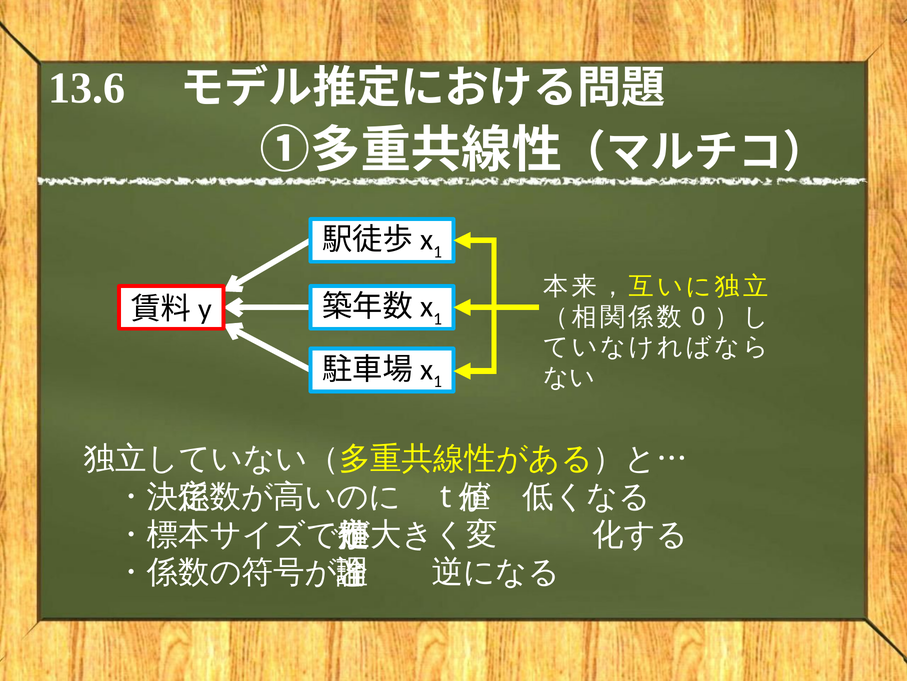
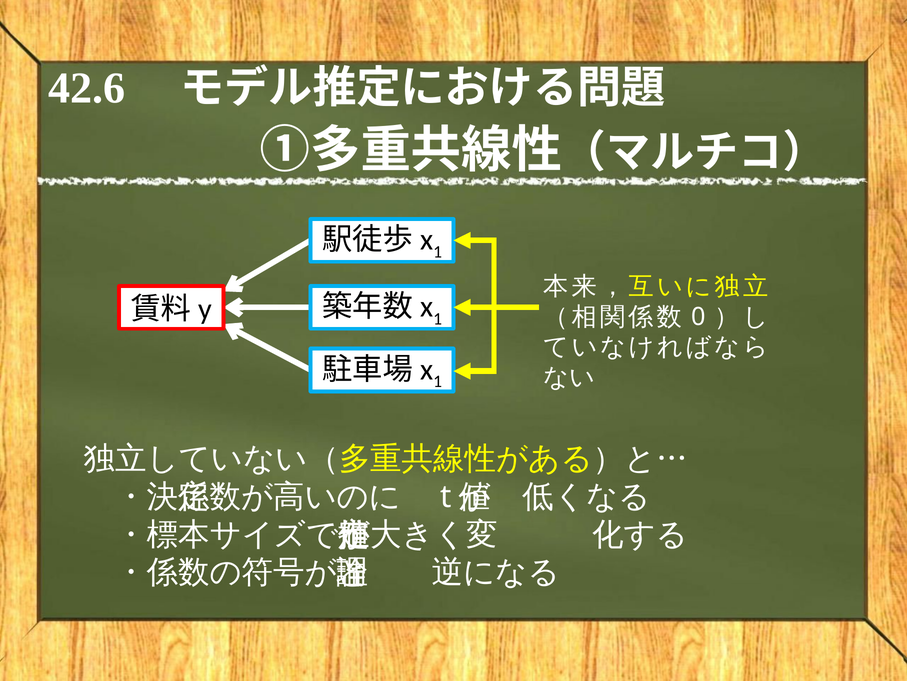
13.6: 13.6 -> 42.6
